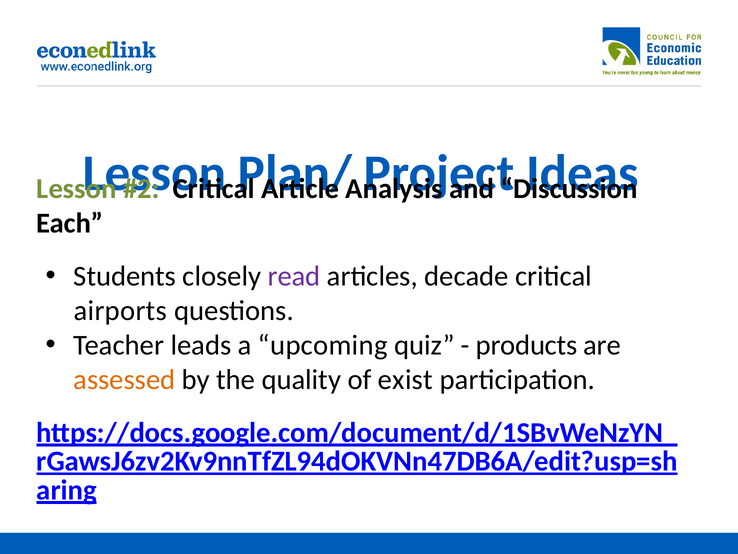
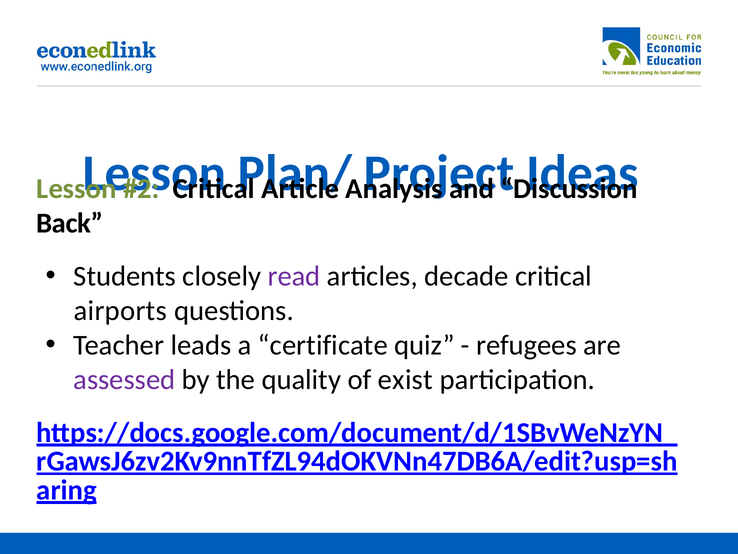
Each: Each -> Back
upcoming: upcoming -> certificate
products: products -> refugees
assessed colour: orange -> purple
